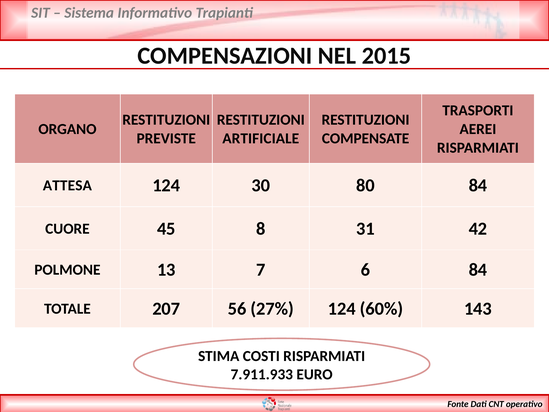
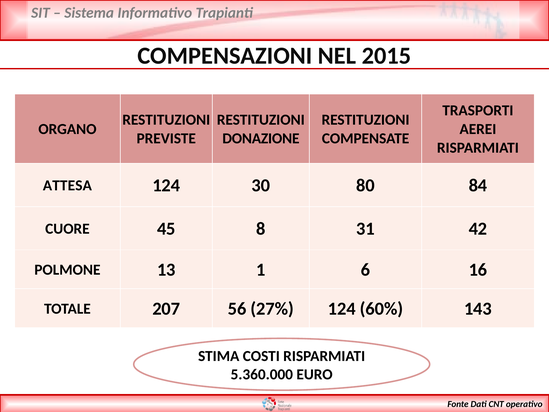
ARTIFICIALE: ARTIFICIALE -> DONAZIONE
7: 7 -> 1
6 84: 84 -> 16
7.911.933: 7.911.933 -> 5.360.000
